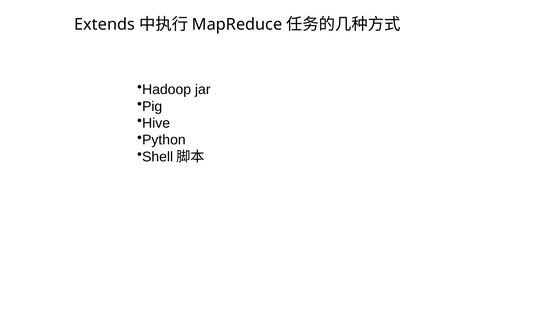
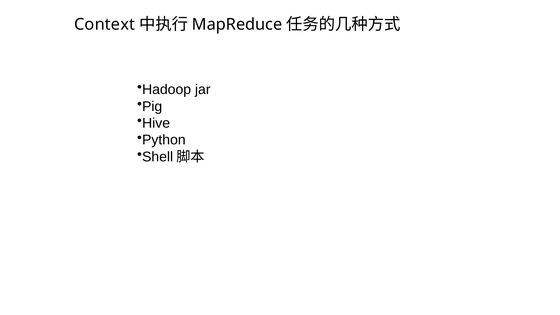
Extends: Extends -> Context
